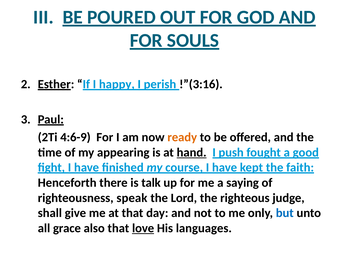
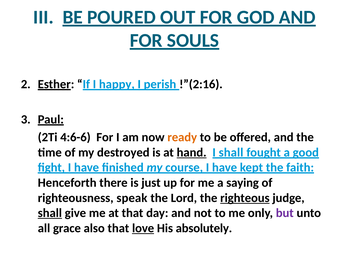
!”(3:16: !”(3:16 -> !”(2:16
4:6-9: 4:6-9 -> 4:6-6
appearing: appearing -> destroyed
I push: push -> shall
talk: talk -> just
righteous underline: none -> present
shall at (50, 213) underline: none -> present
but colour: blue -> purple
languages: languages -> absolutely
